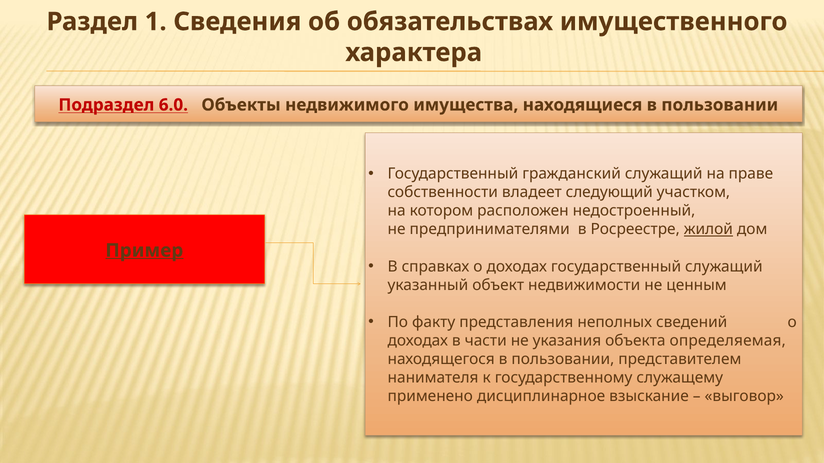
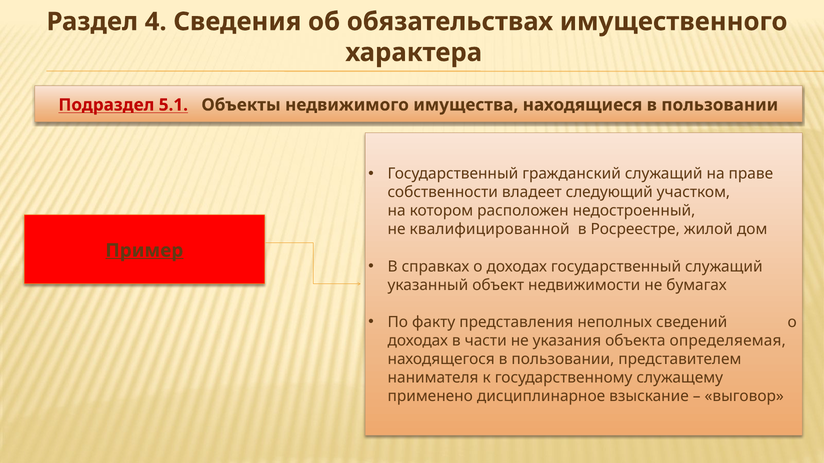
1: 1 -> 4
6.0: 6.0 -> 5.1
предпринимателями: предпринимателями -> квалифицированной
жилой underline: present -> none
ценным: ценным -> бумагах
